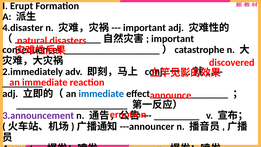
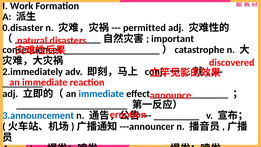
Erupt: Erupt -> Work
4.disaster: 4.disaster -> 0.disaster
important at (144, 28): important -> permitted
3.announcement colour: purple -> blue
